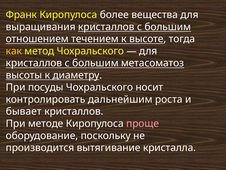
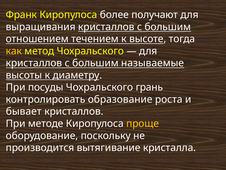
вещества: вещества -> получают
метасоматоз: метасоматоз -> называемые
носит: носит -> грань
дальнейшим: дальнейшим -> образование
проще colour: pink -> yellow
